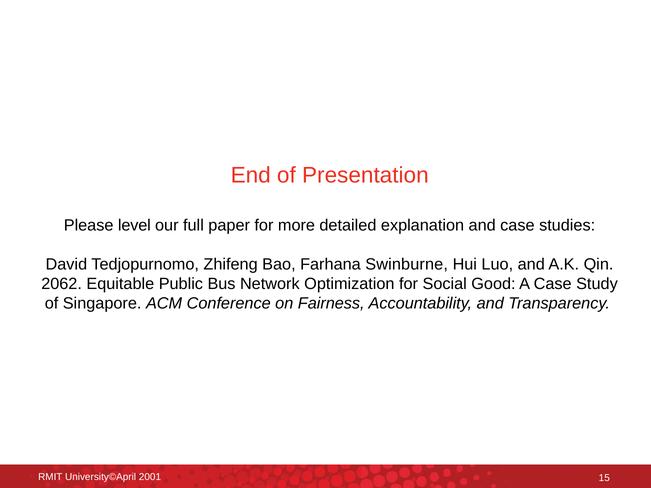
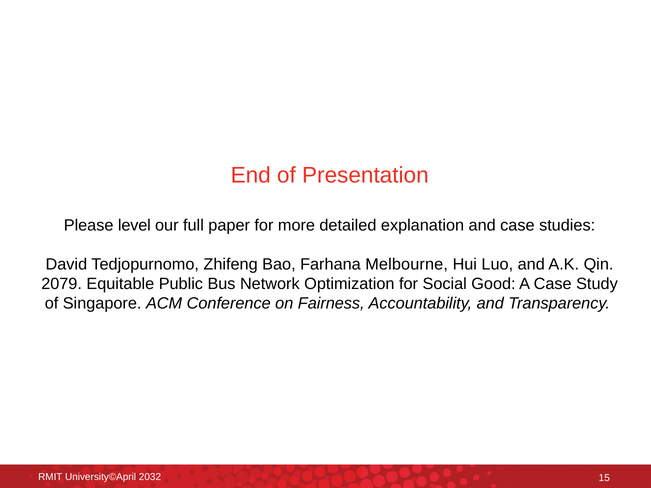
Swinburne: Swinburne -> Melbourne
2062: 2062 -> 2079
2001: 2001 -> 2032
